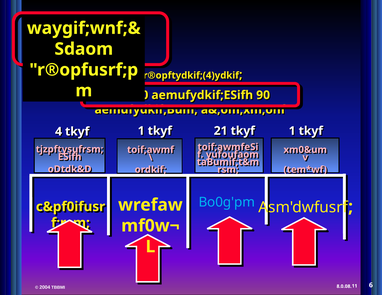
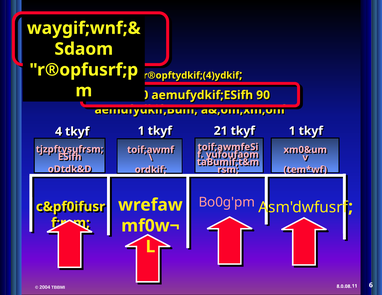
Bo0g'pm colour: light blue -> pink
